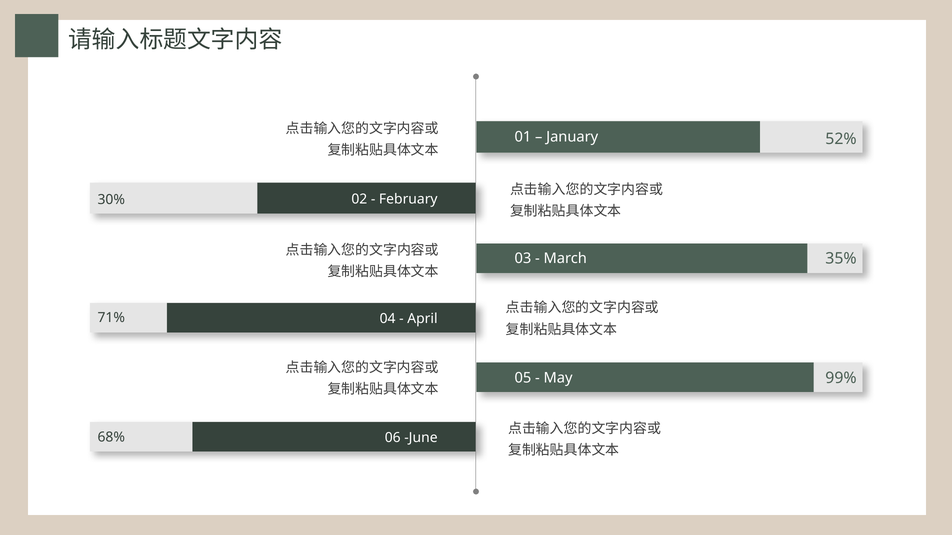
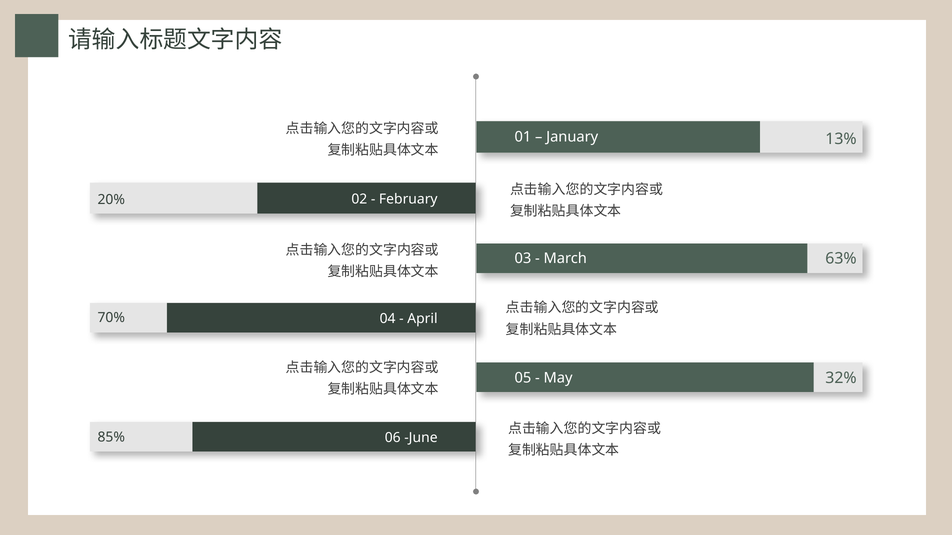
52%: 52% -> 13%
30%: 30% -> 20%
35%: 35% -> 63%
71%: 71% -> 70%
99%: 99% -> 32%
68%: 68% -> 85%
